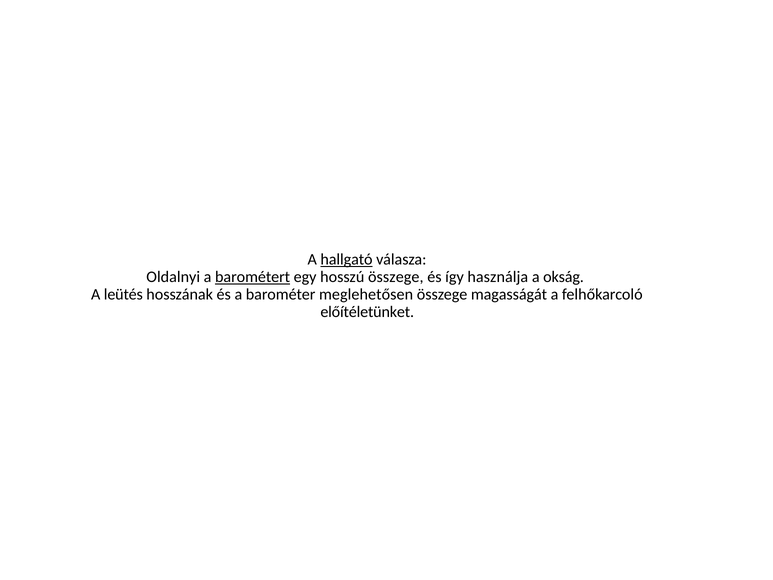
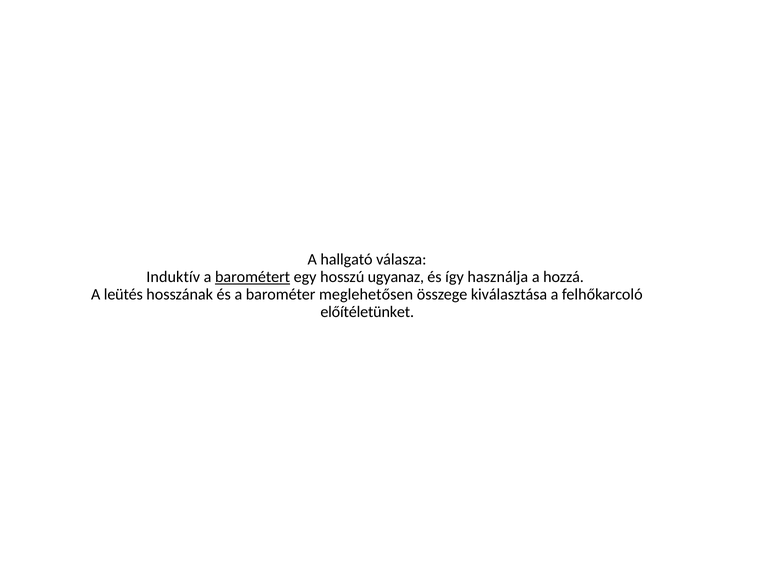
hallgató underline: present -> none
Oldalnyi: Oldalnyi -> Induktív
hosszú összege: összege -> ugyanaz
okság: okság -> hozzá
magasságát: magasságát -> kiválasztása
